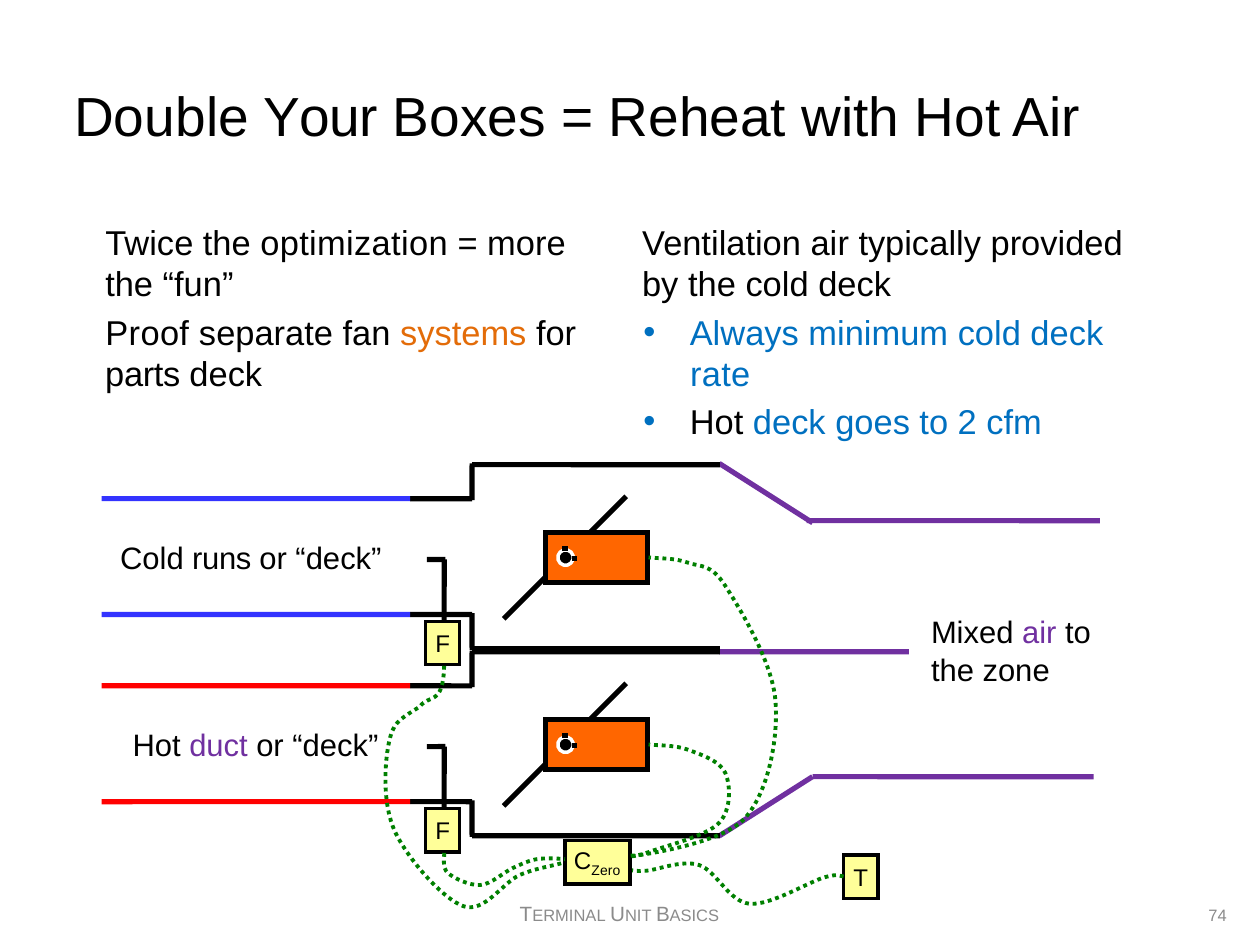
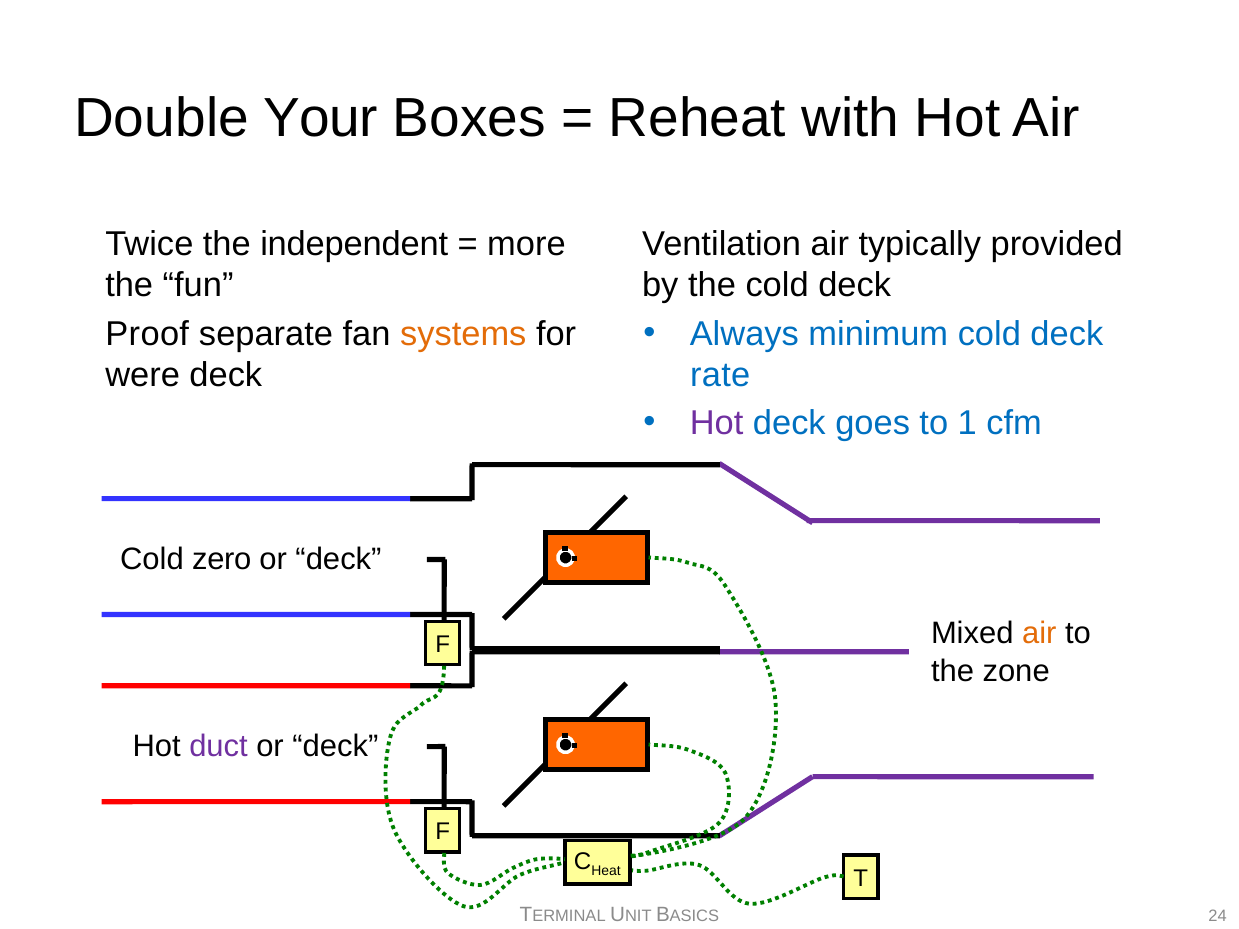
optimization: optimization -> independent
parts: parts -> were
Hot at (717, 423) colour: black -> purple
2: 2 -> 1
runs: runs -> zero
air at (1039, 634) colour: purple -> orange
Zero: Zero -> Heat
74: 74 -> 24
